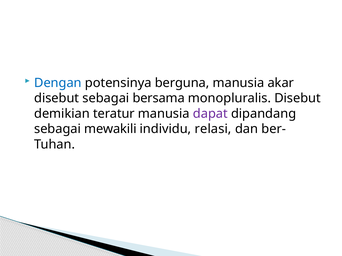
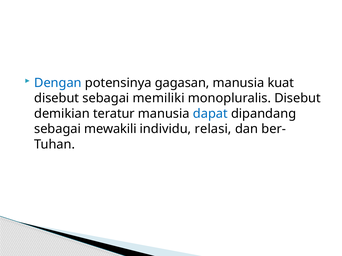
berguna: berguna -> gagasan
akar: akar -> kuat
bersama: bersama -> memiliki
dapat colour: purple -> blue
